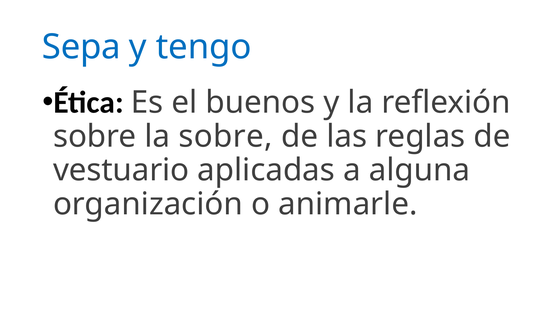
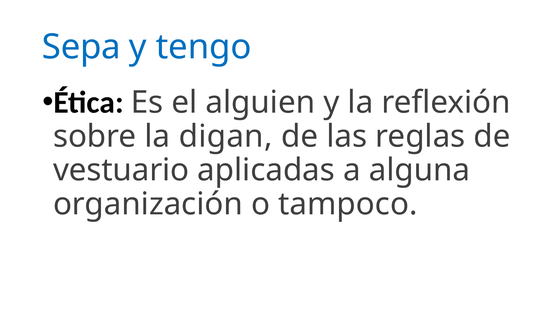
buenos: buenos -> alguien
la sobre: sobre -> digan
animarle: animarle -> tampoco
